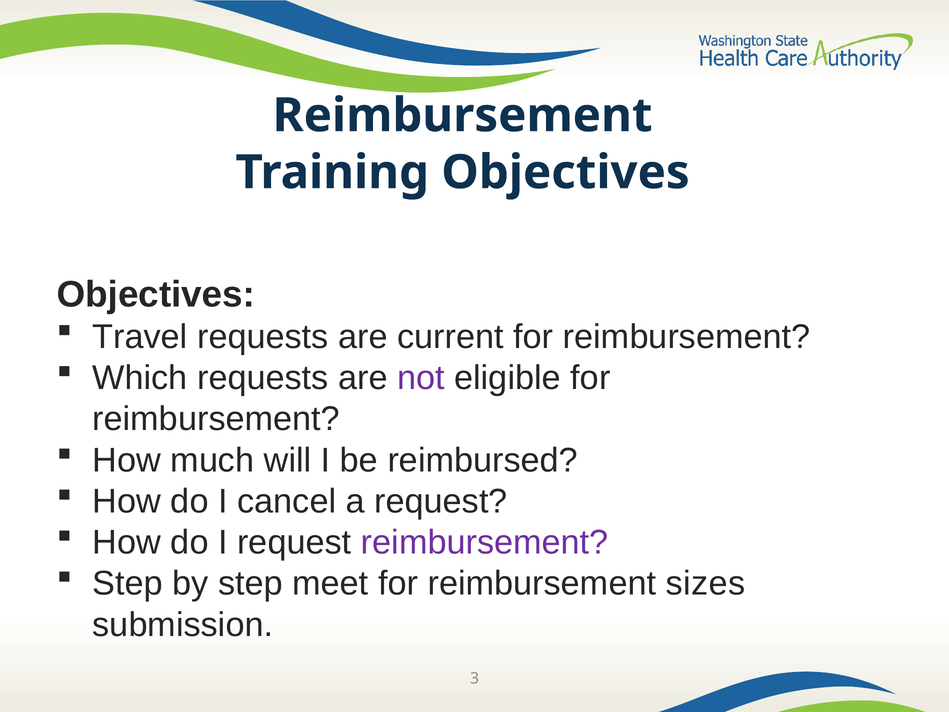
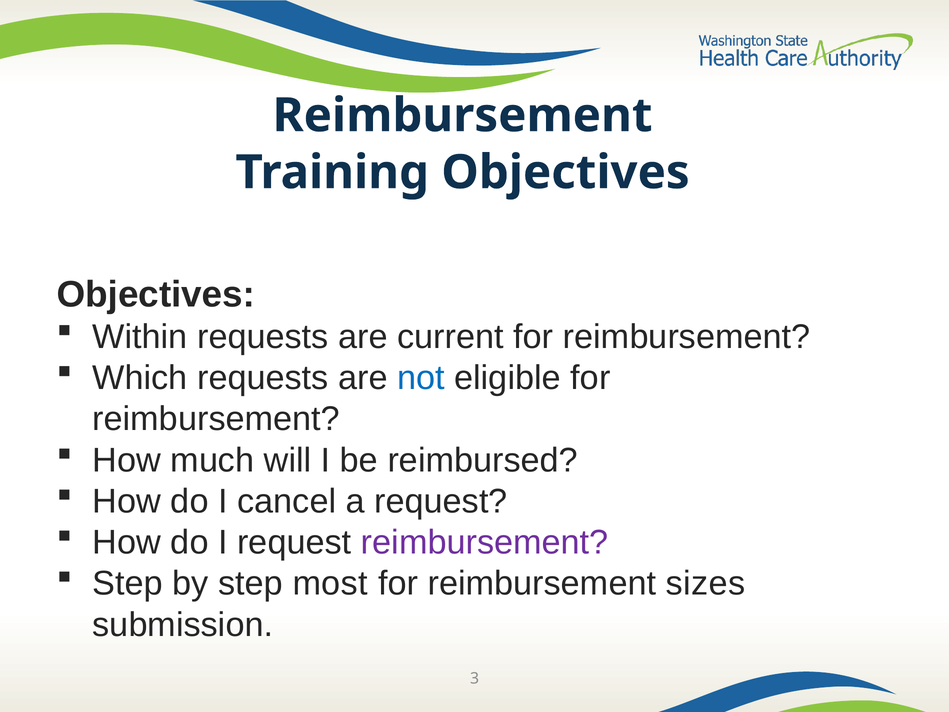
Travel: Travel -> Within
not colour: purple -> blue
meet: meet -> most
